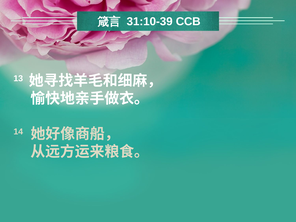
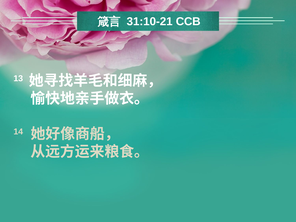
31:10-39: 31:10-39 -> 31:10-21
